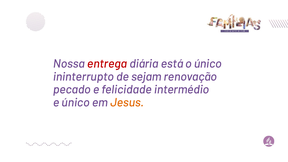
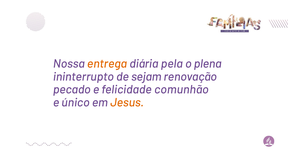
entrega colour: red -> orange
está: está -> pela
o único: único -> plena
intermédio: intermédio -> comunhão
